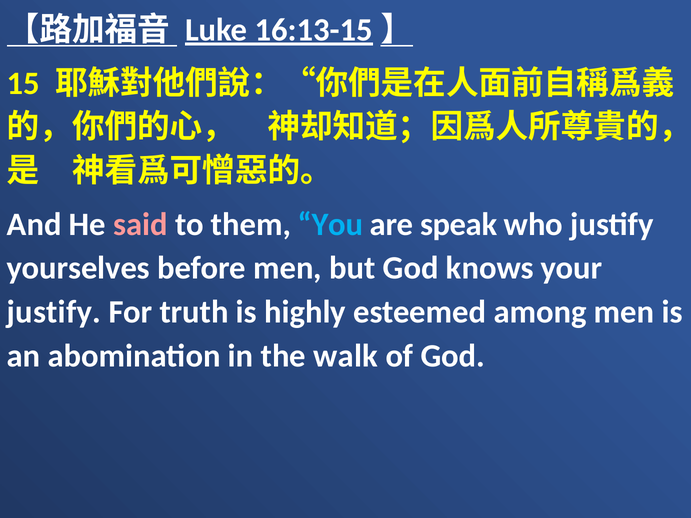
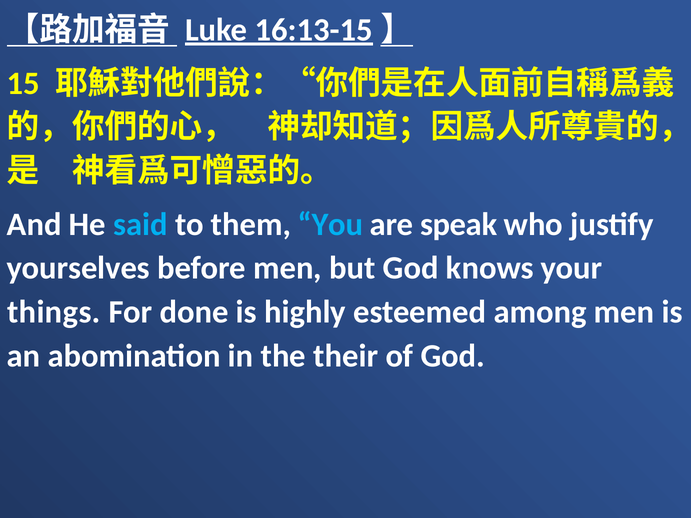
said colour: pink -> light blue
justify at (54, 312): justify -> things
truth: truth -> done
walk: walk -> their
